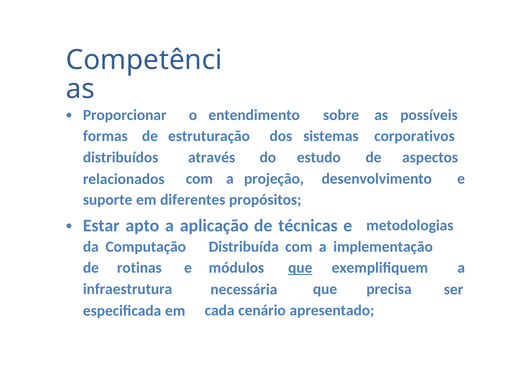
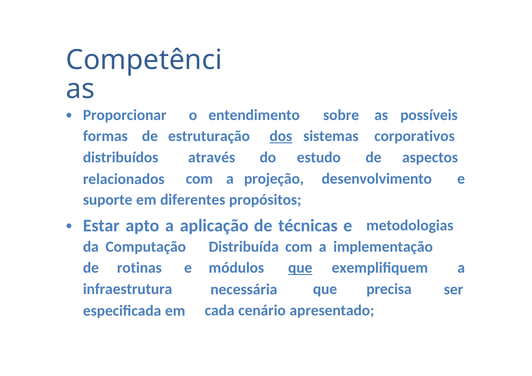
dos underline: none -> present
